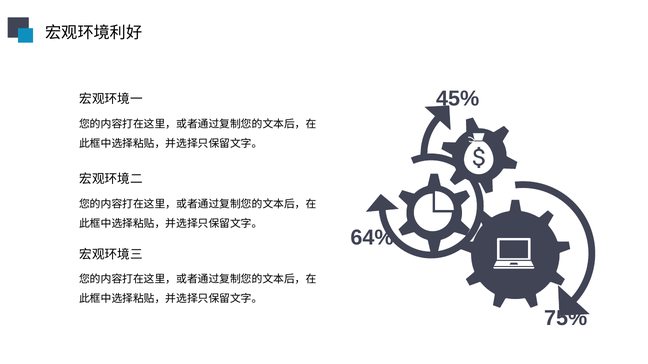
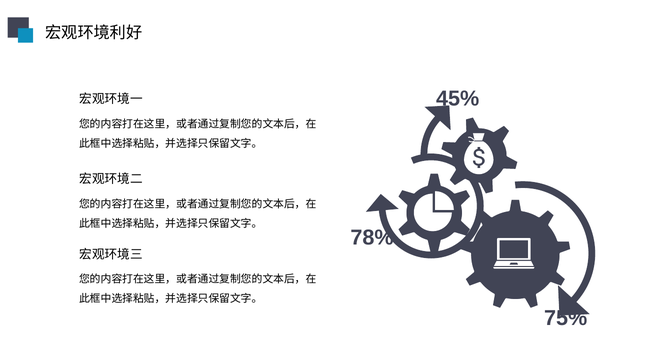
64%: 64% -> 78%
